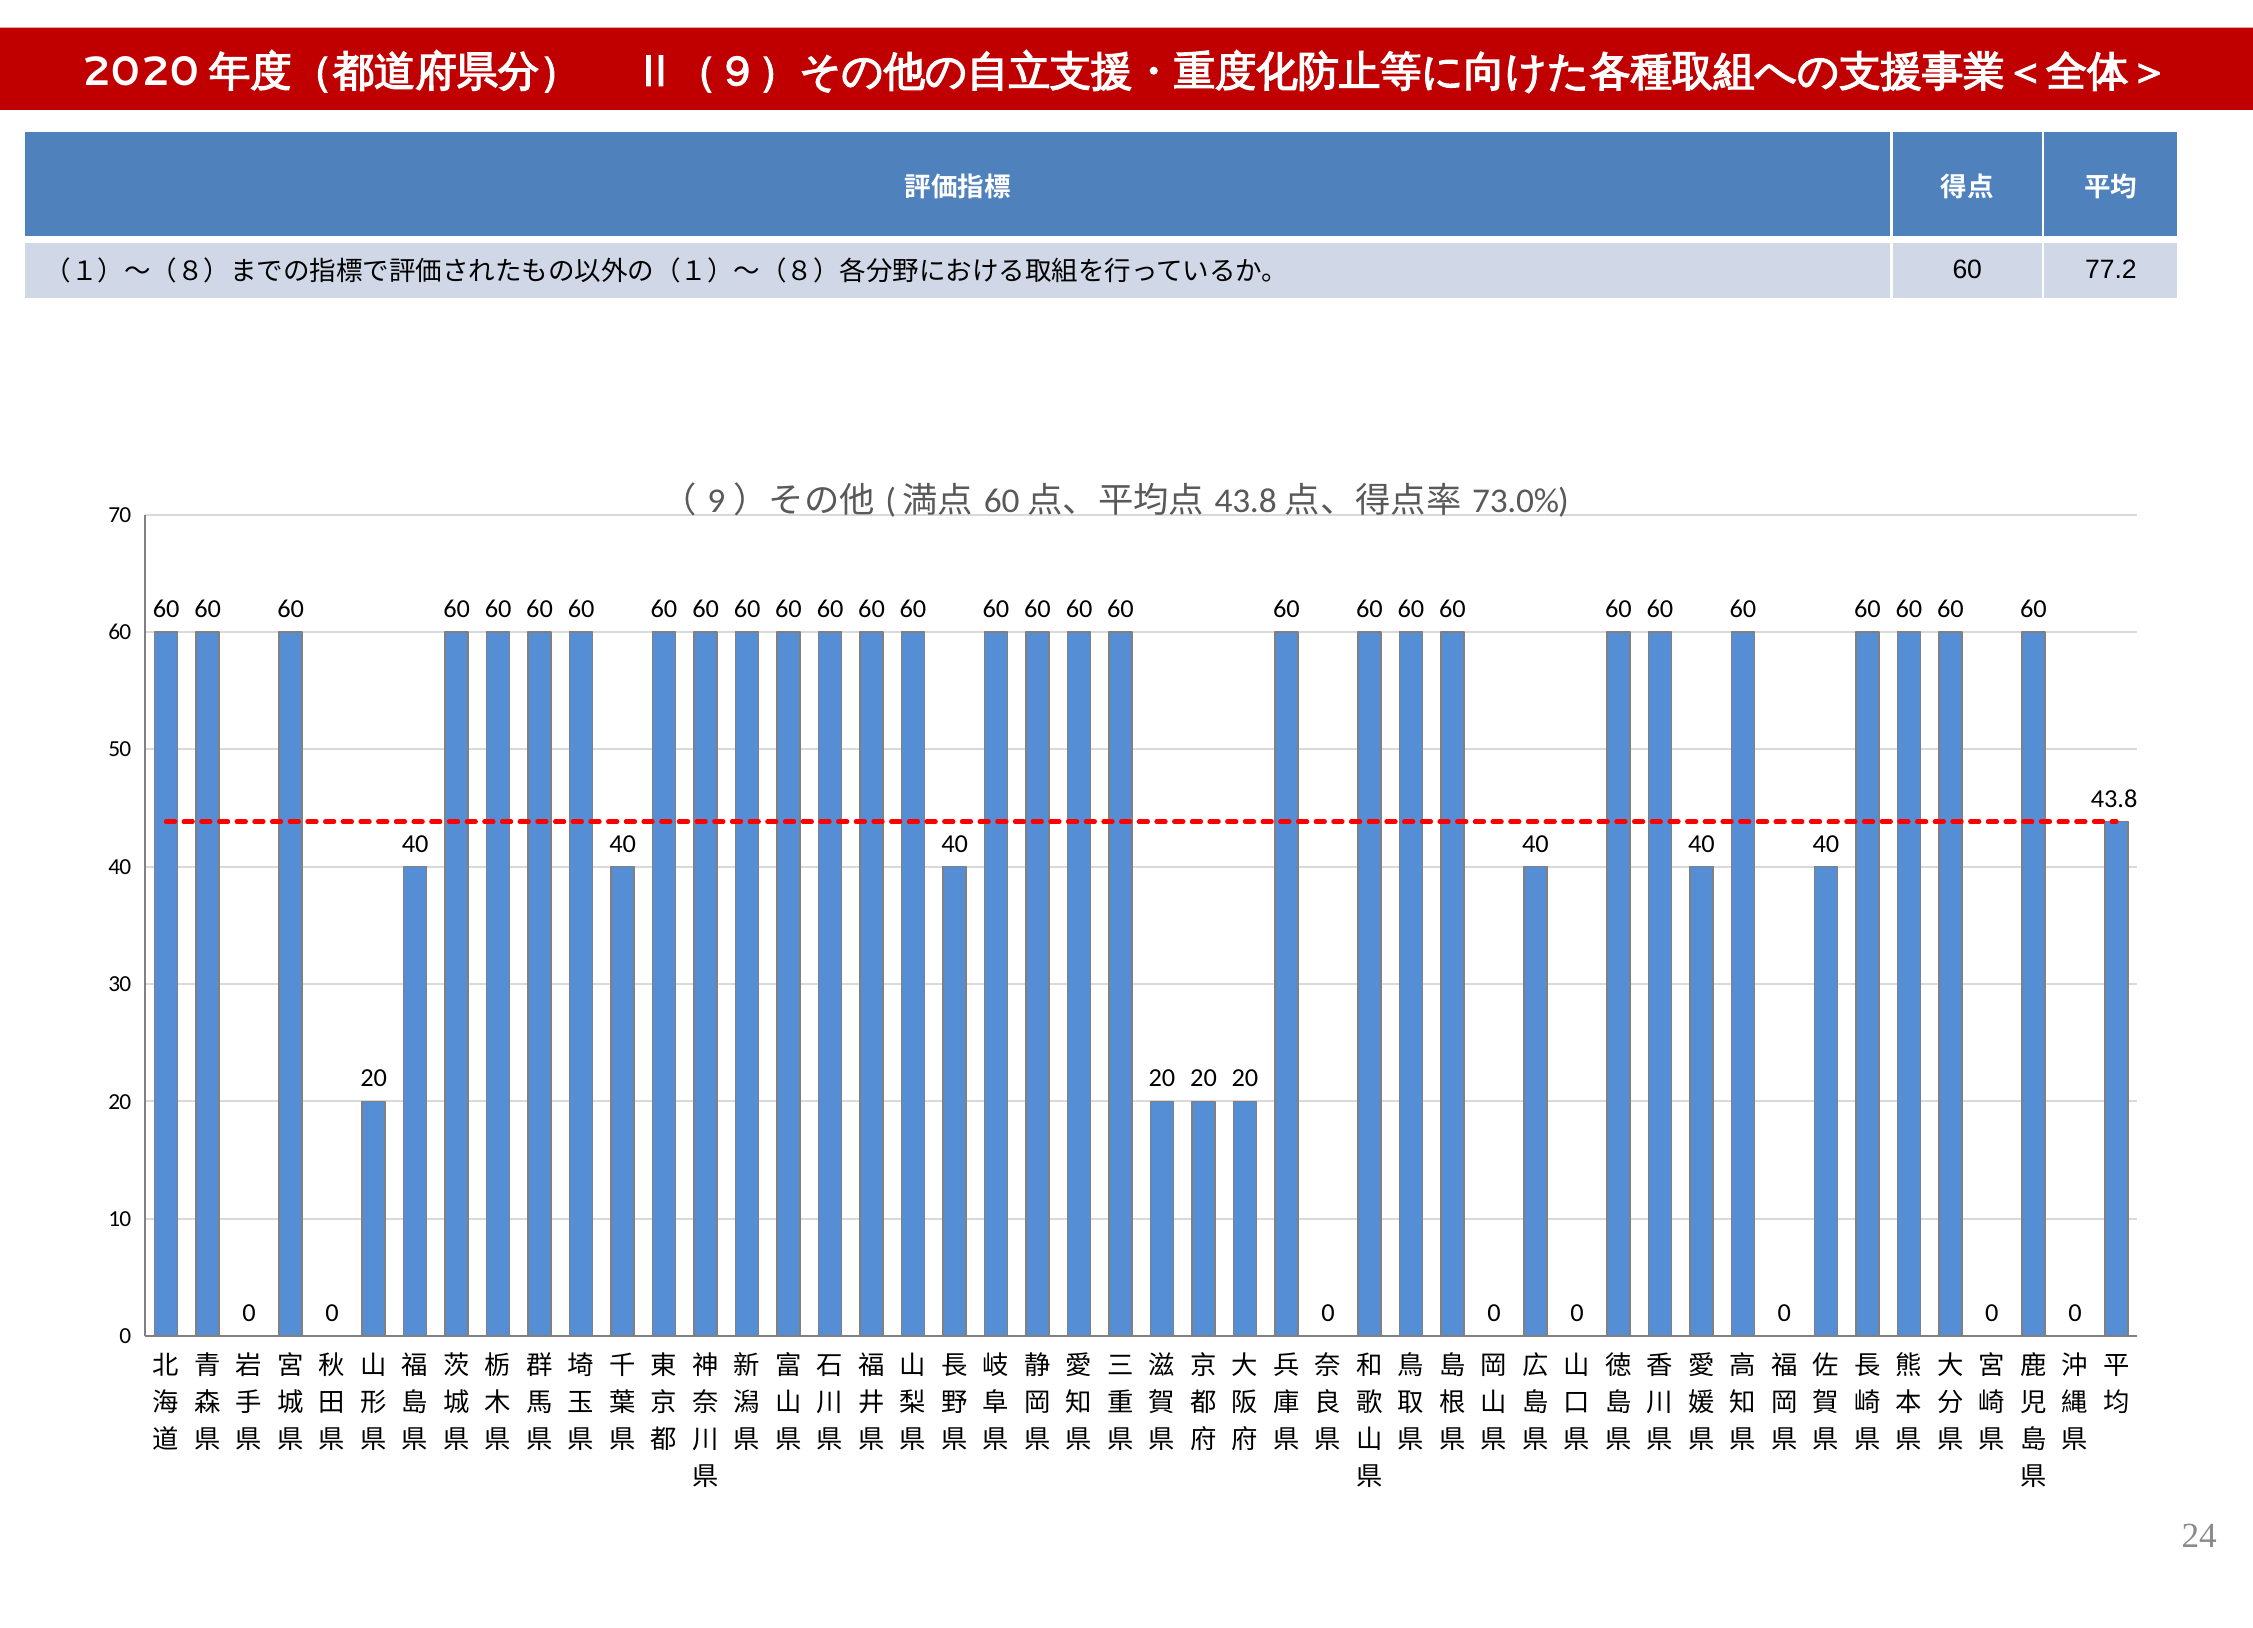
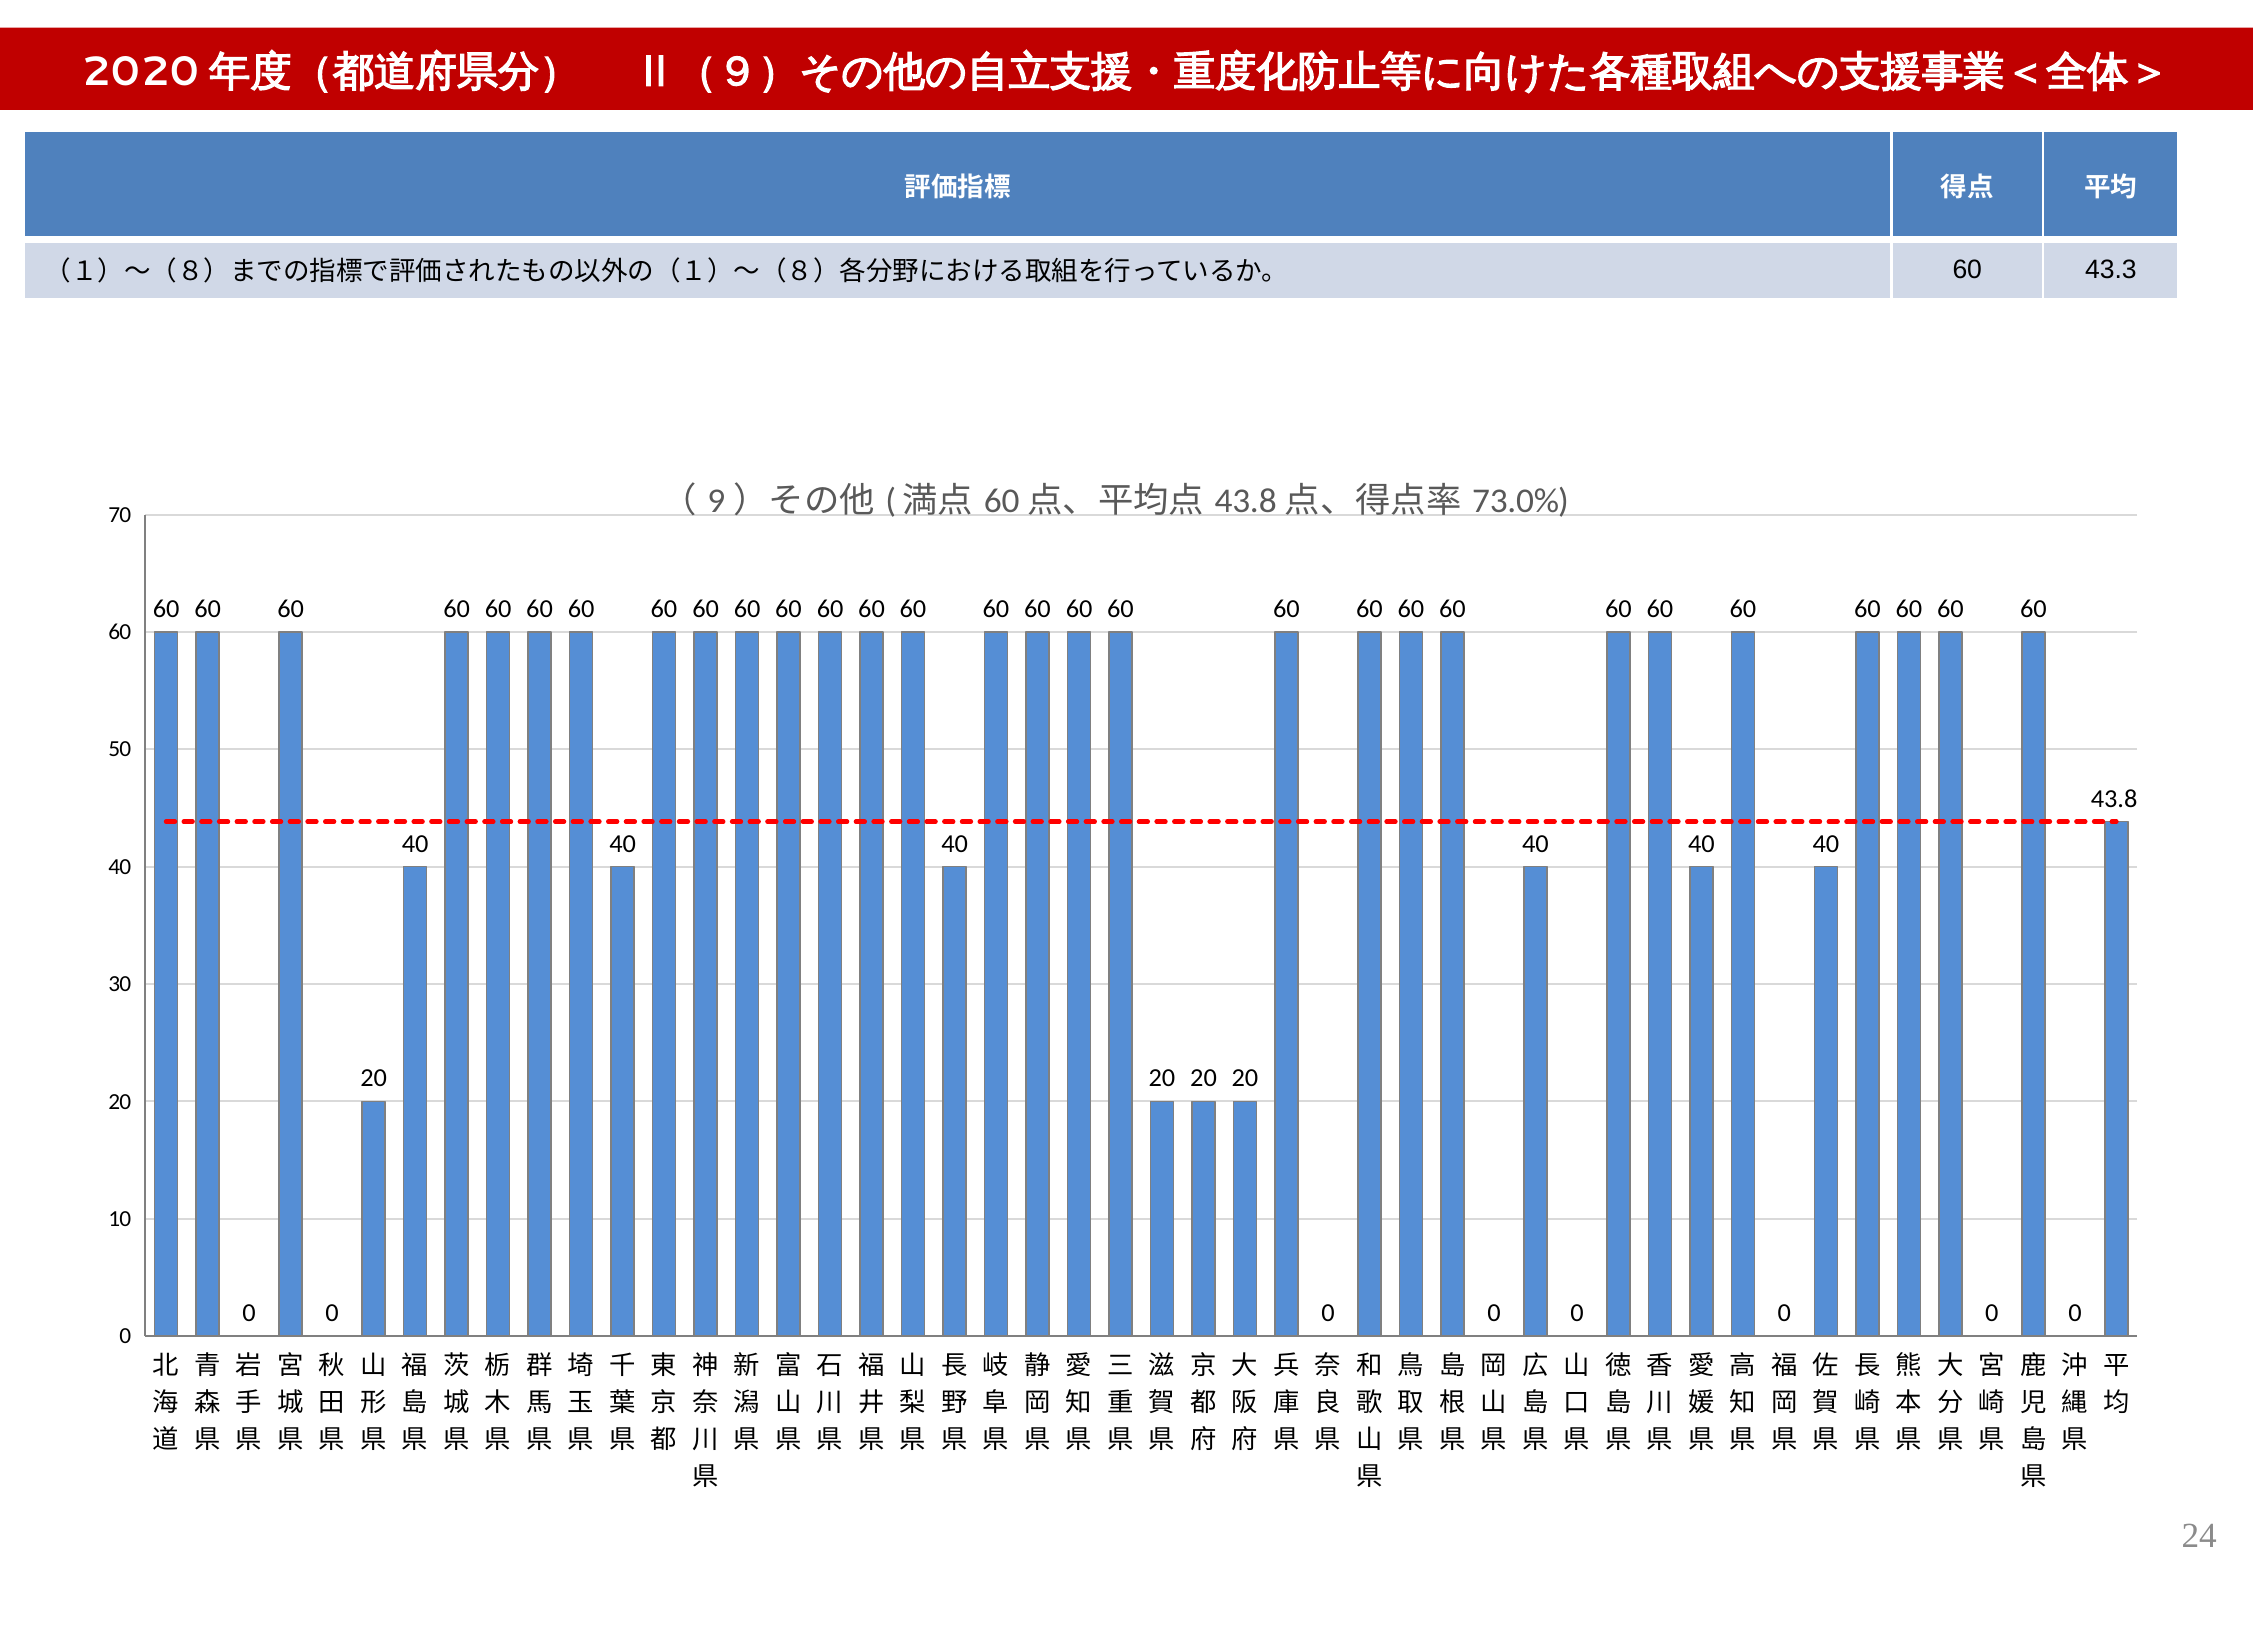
77.2: 77.2 -> 43.3
